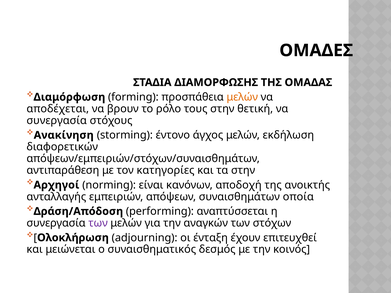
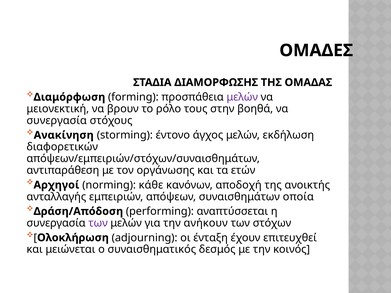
μελών at (242, 97) colour: orange -> purple
αποδέχεται: αποδέχεται -> μειονεκτική
θετική: θετική -> βοηθά
κατηγορίες: κατηγορίες -> οργάνωσης
τα στην: στην -> ετών
είναι: είναι -> κάθε
αναγκών: αναγκών -> ανήκουν
